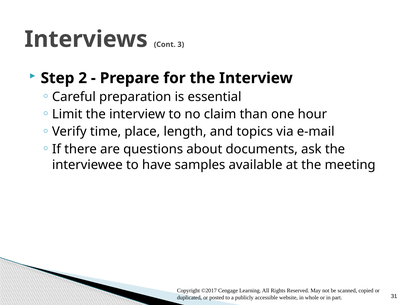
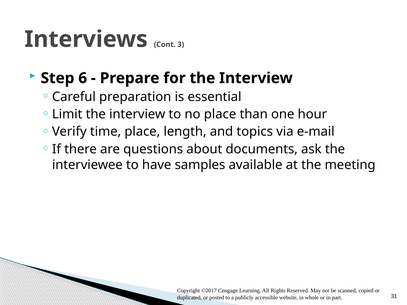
2: 2 -> 6
no claim: claim -> place
